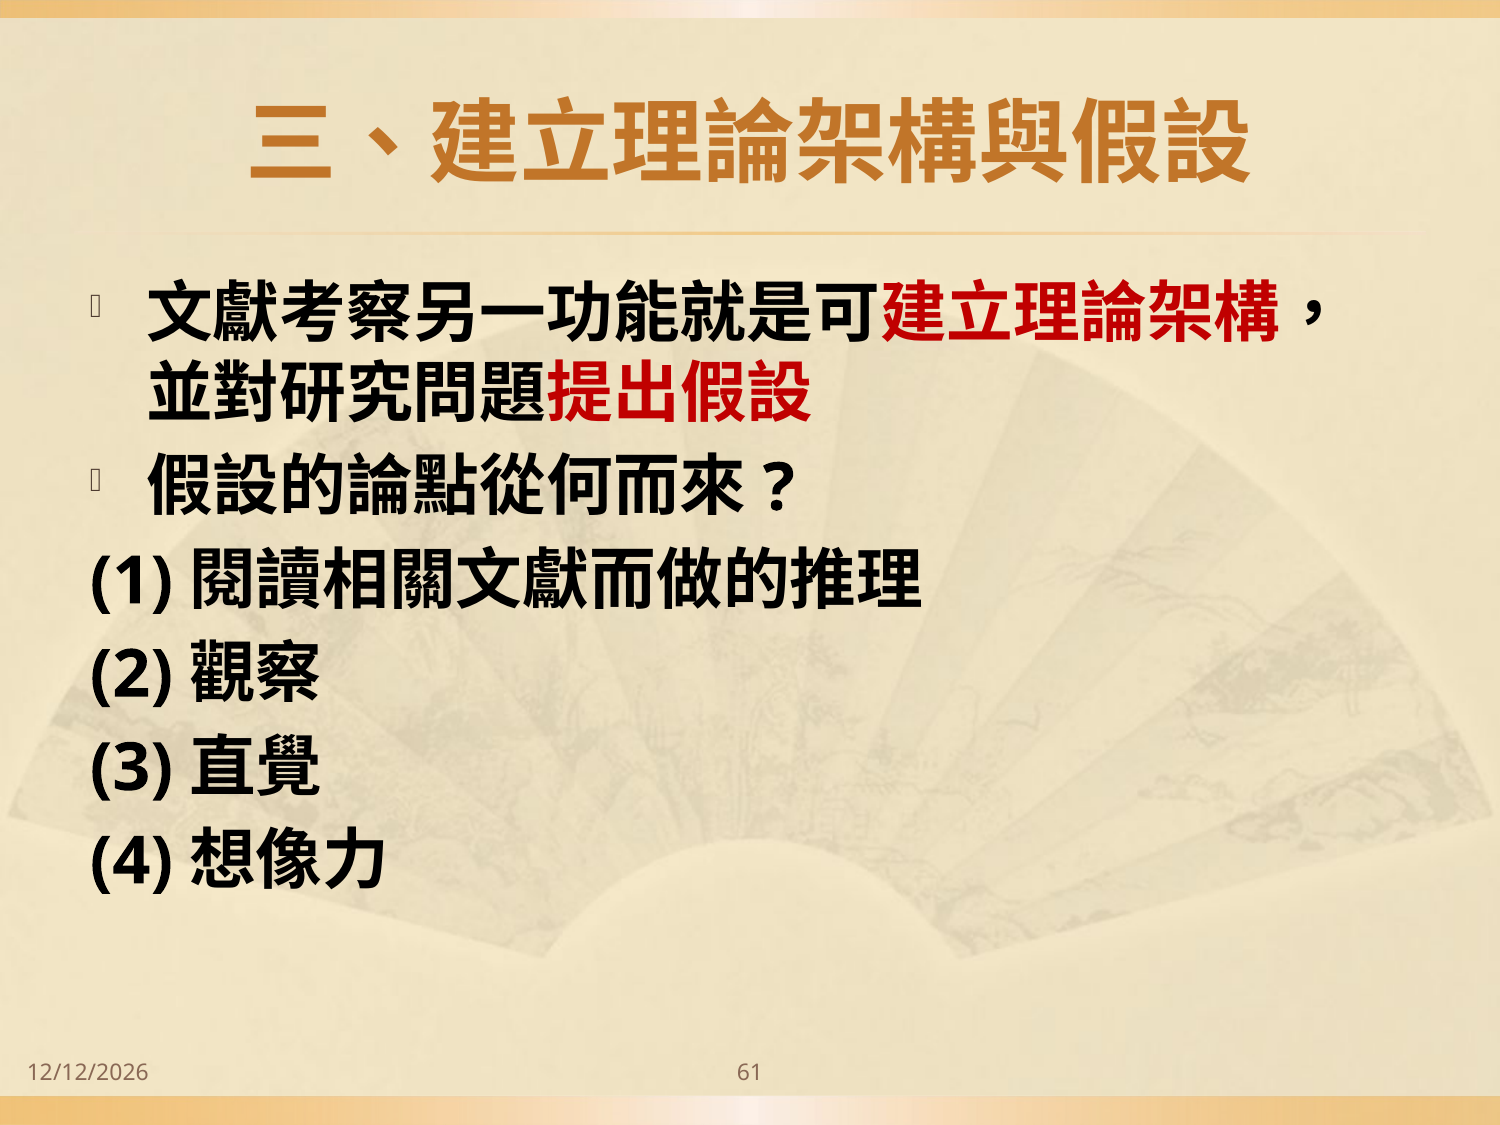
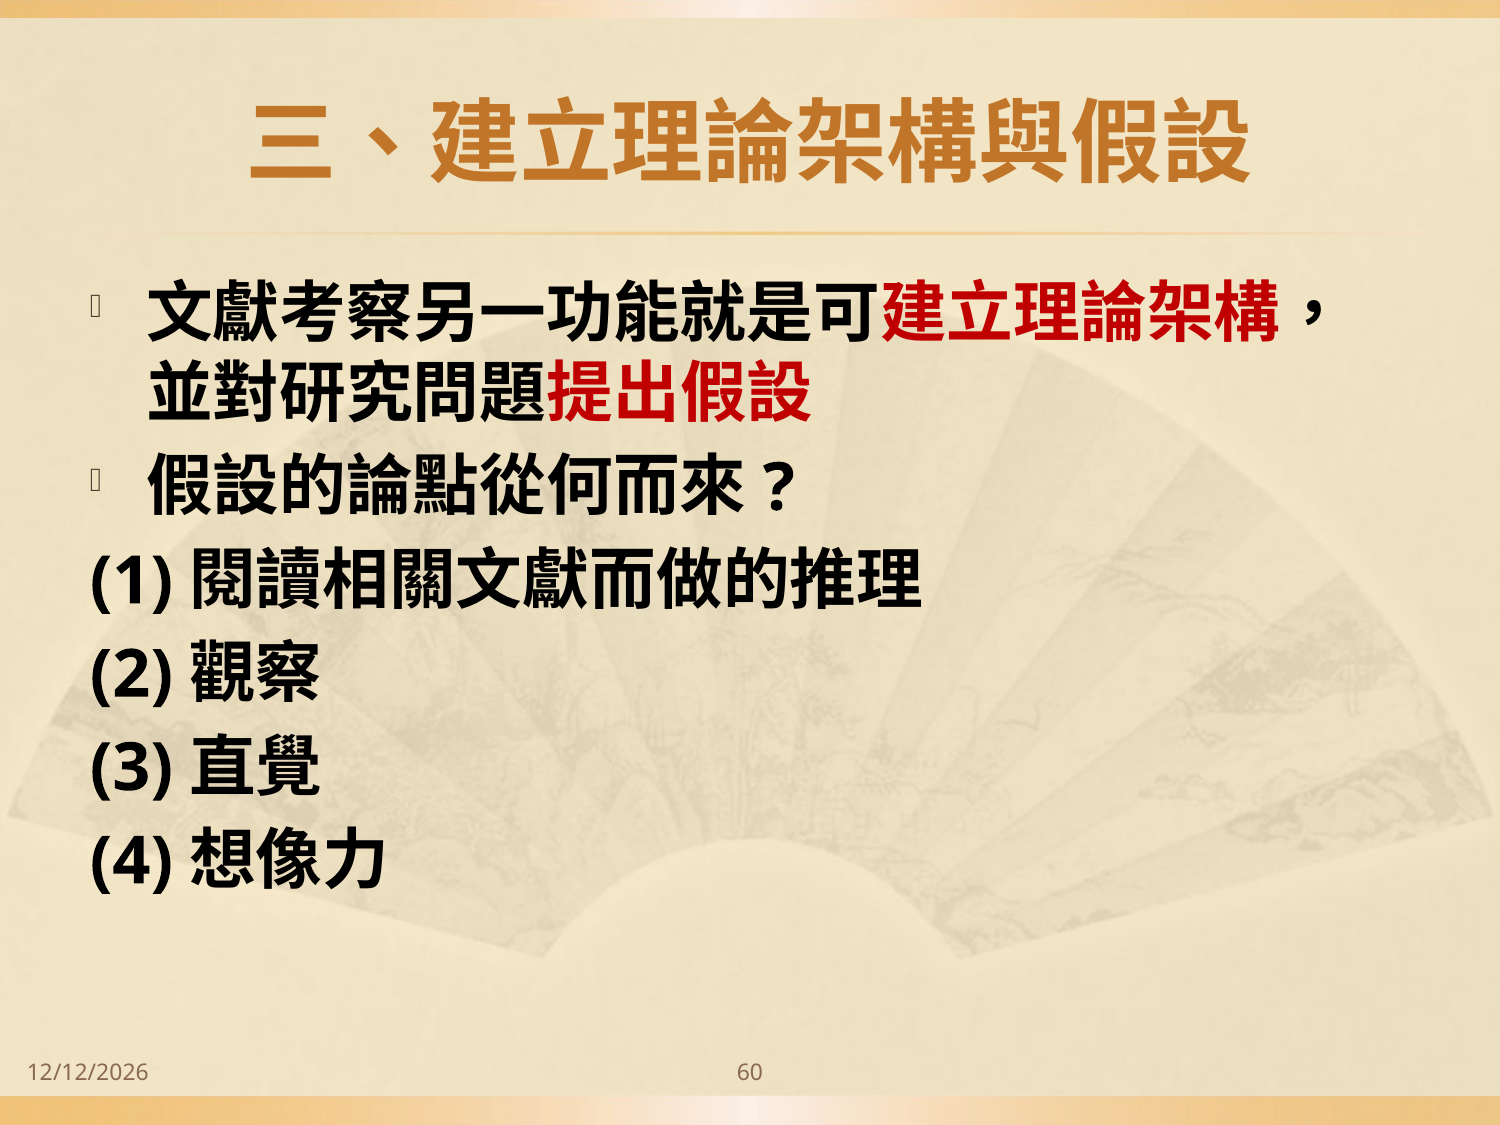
61: 61 -> 60
